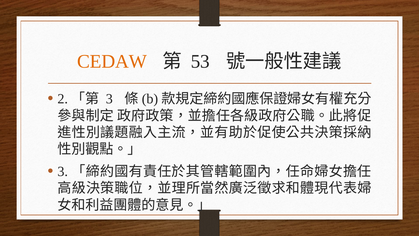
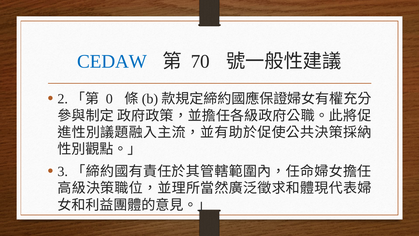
CEDAW colour: orange -> blue
53: 53 -> 70
3 at (109, 99): 3 -> 0
